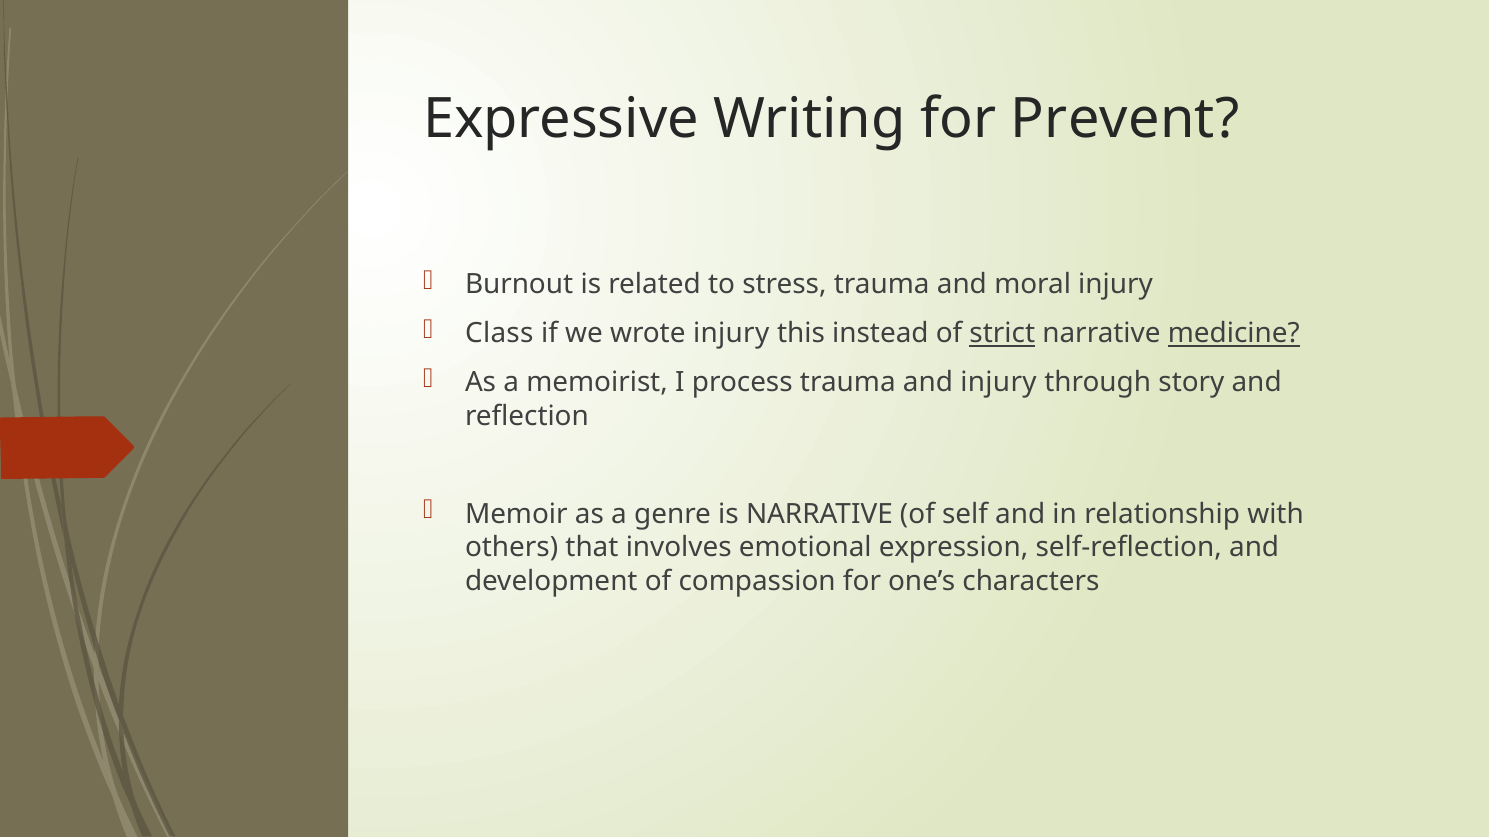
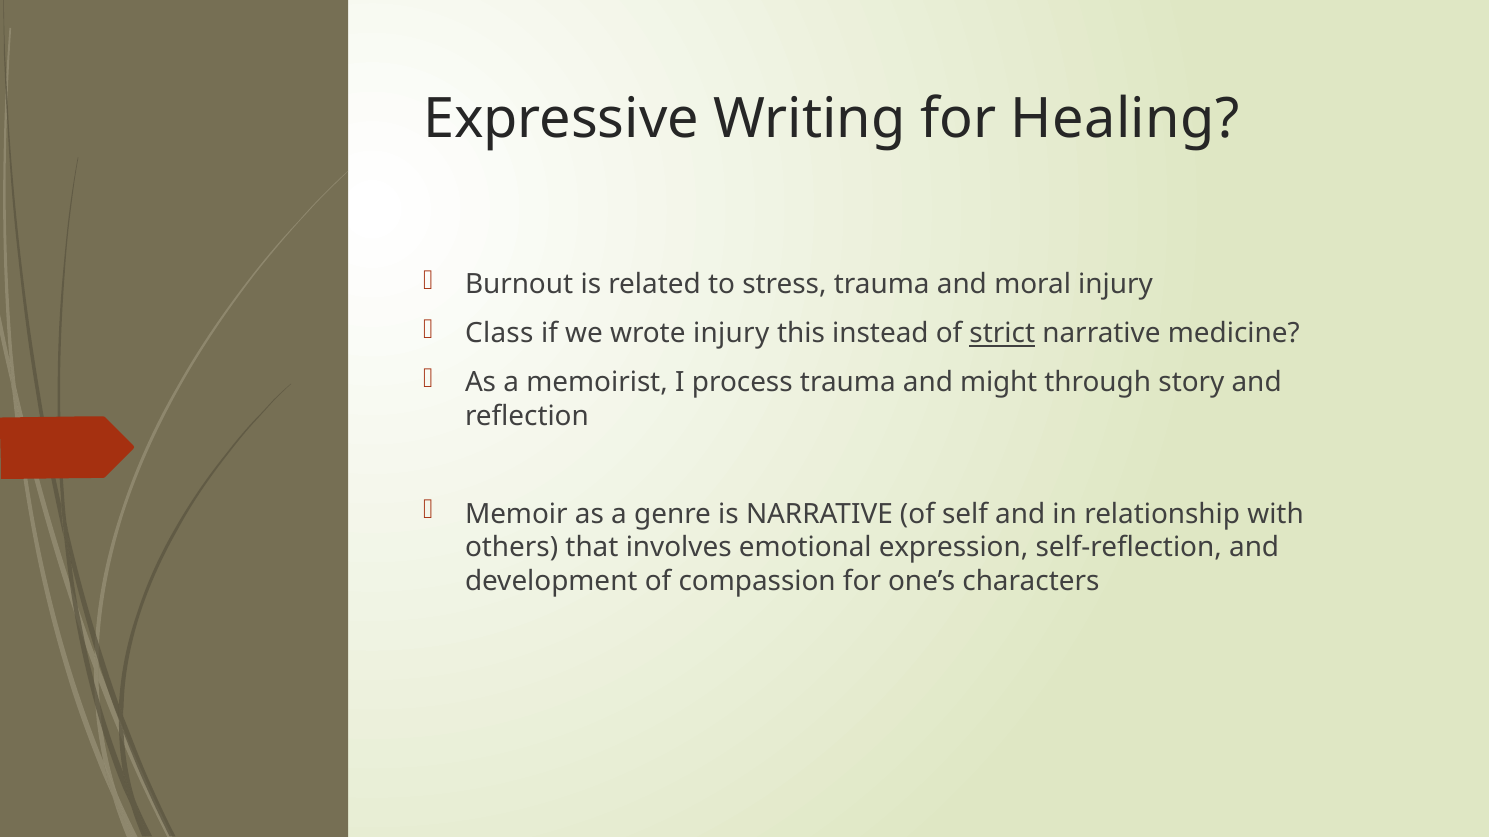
Prevent: Prevent -> Healing
medicine underline: present -> none
and injury: injury -> might
